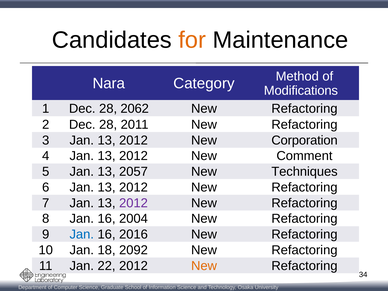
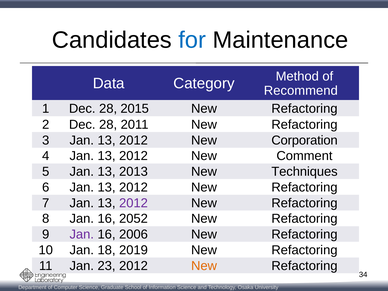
for colour: orange -> blue
Nara: Nara -> Data
Modifications: Modifications -> Recommend
2062: 2062 -> 2015
2057: 2057 -> 2013
2004: 2004 -> 2052
Jan at (82, 234) colour: blue -> purple
2016: 2016 -> 2006
2092: 2092 -> 2019
22: 22 -> 23
